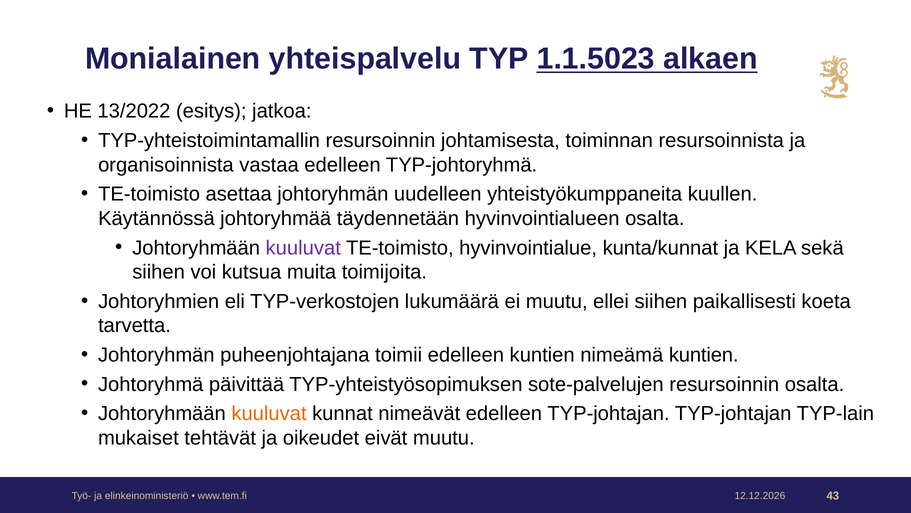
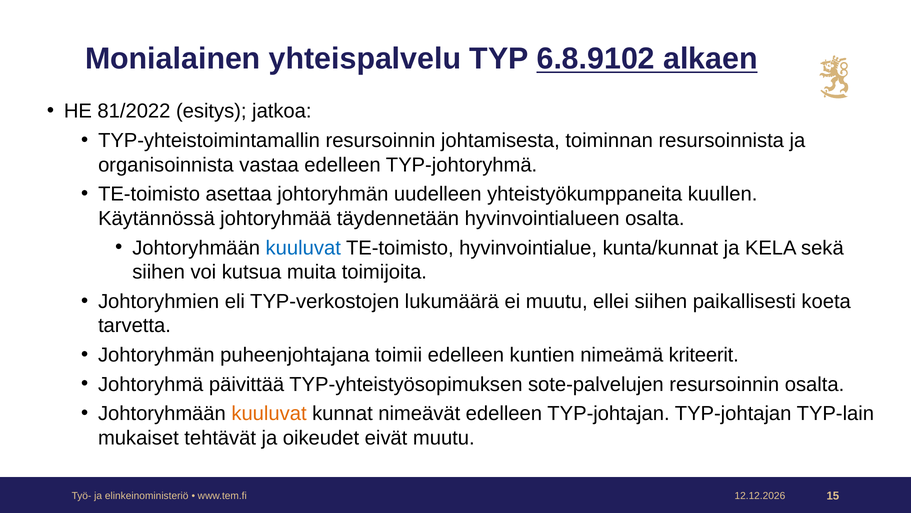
1.1.5023: 1.1.5023 -> 6.8.9102
13/2022: 13/2022 -> 81/2022
kuuluvat at (303, 248) colour: purple -> blue
nimeämä kuntien: kuntien -> kriteerit
43: 43 -> 15
